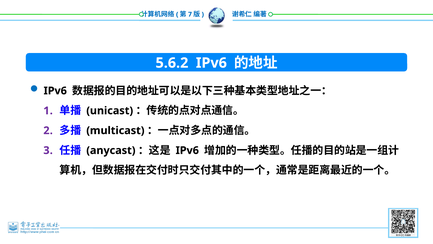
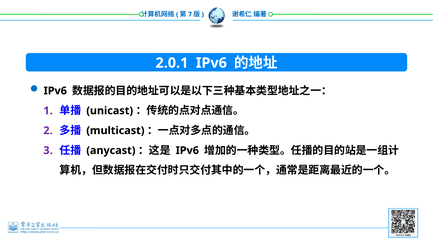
5.6.2: 5.6.2 -> 2.0.1
